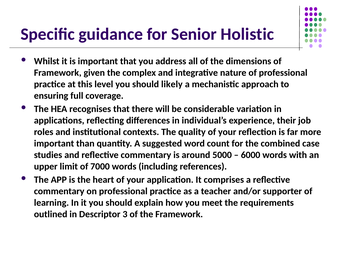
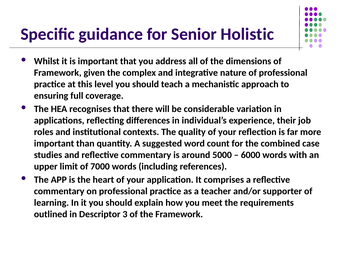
likely: likely -> teach
